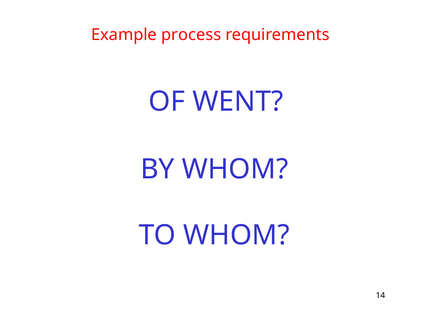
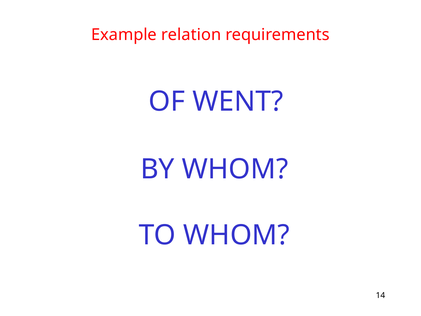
process: process -> relation
